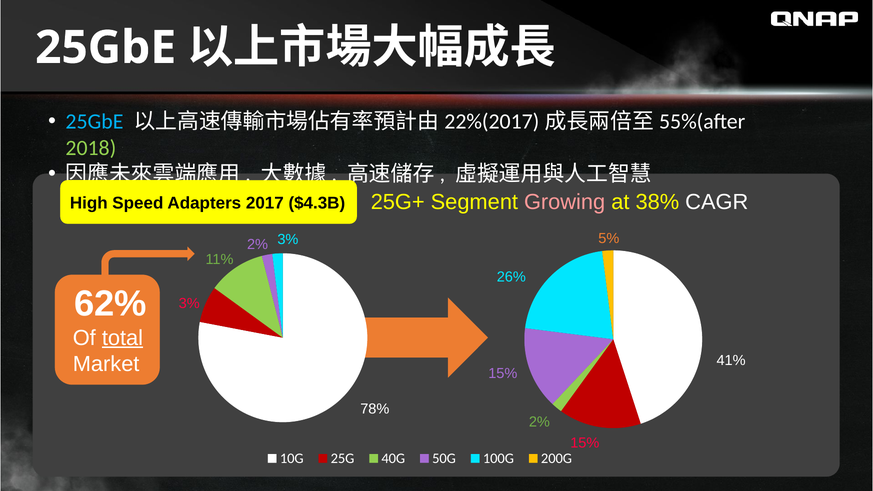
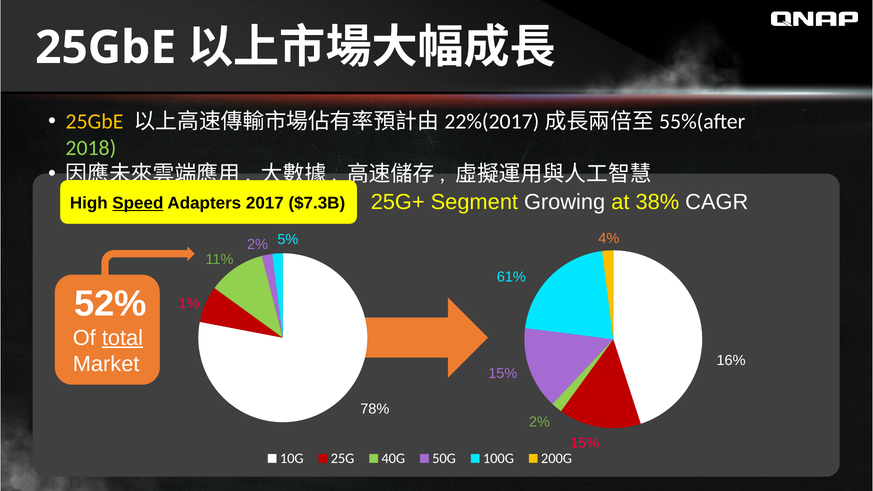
25GbE at (94, 122) colour: light blue -> yellow
Growing colour: pink -> white
Speed underline: none -> present
$4.3B: $4.3B -> $7.3B
5%: 5% -> 4%
3% at (288, 240): 3% -> 5%
26%: 26% -> 61%
62%: 62% -> 52%
3% at (189, 304): 3% -> 1%
41%: 41% -> 16%
